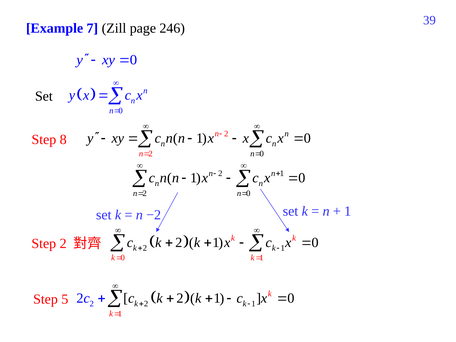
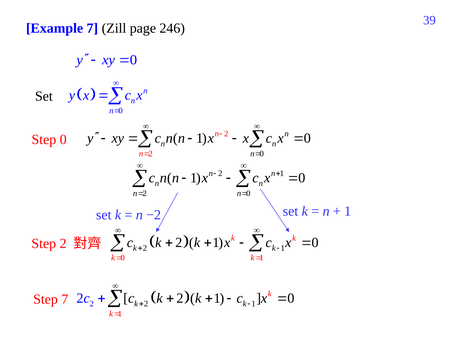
Step 8: 8 -> 0
Step 5: 5 -> 7
